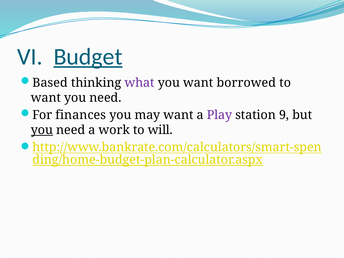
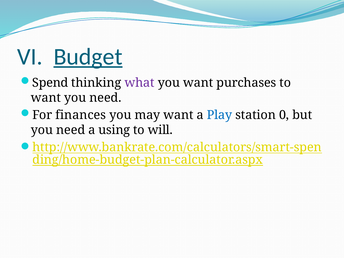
Based: Based -> Spend
borrowed: borrowed -> purchases
Play colour: purple -> blue
9: 9 -> 0
you at (42, 130) underline: present -> none
work: work -> using
